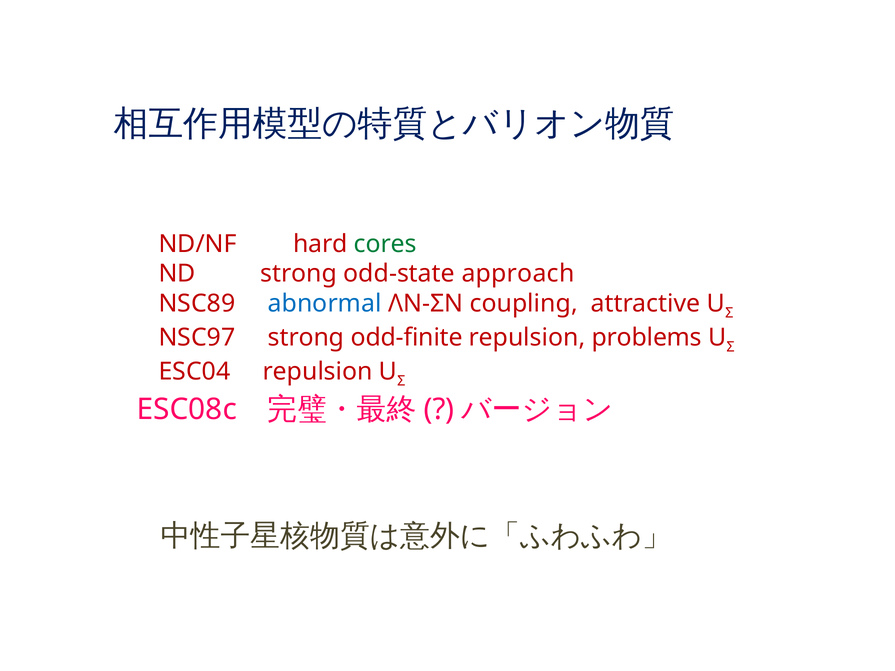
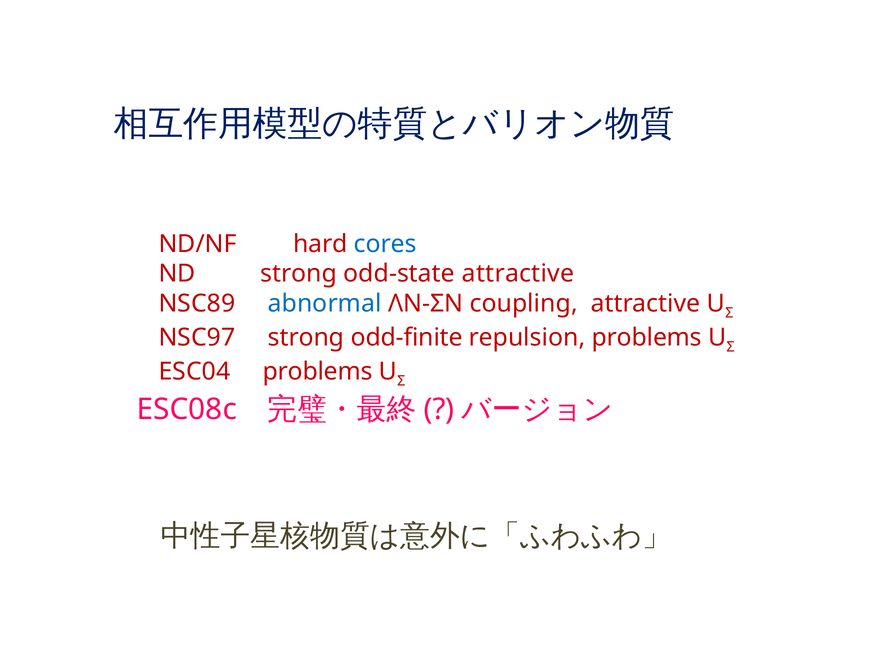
cores colour: green -> blue
odd-state approach: approach -> attractive
ESC04 repulsion: repulsion -> problems
